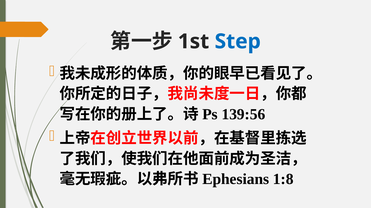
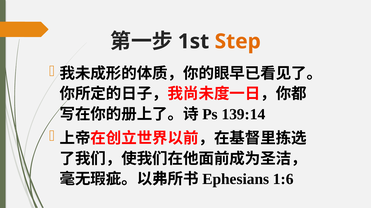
Step colour: blue -> orange
139:56: 139:56 -> 139:14
1:8: 1:8 -> 1:6
